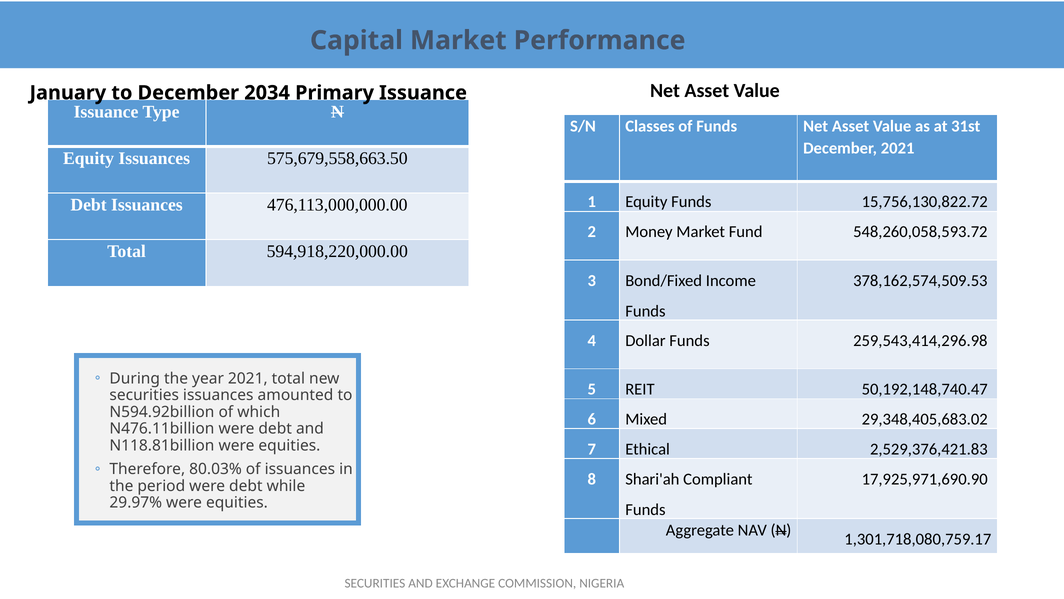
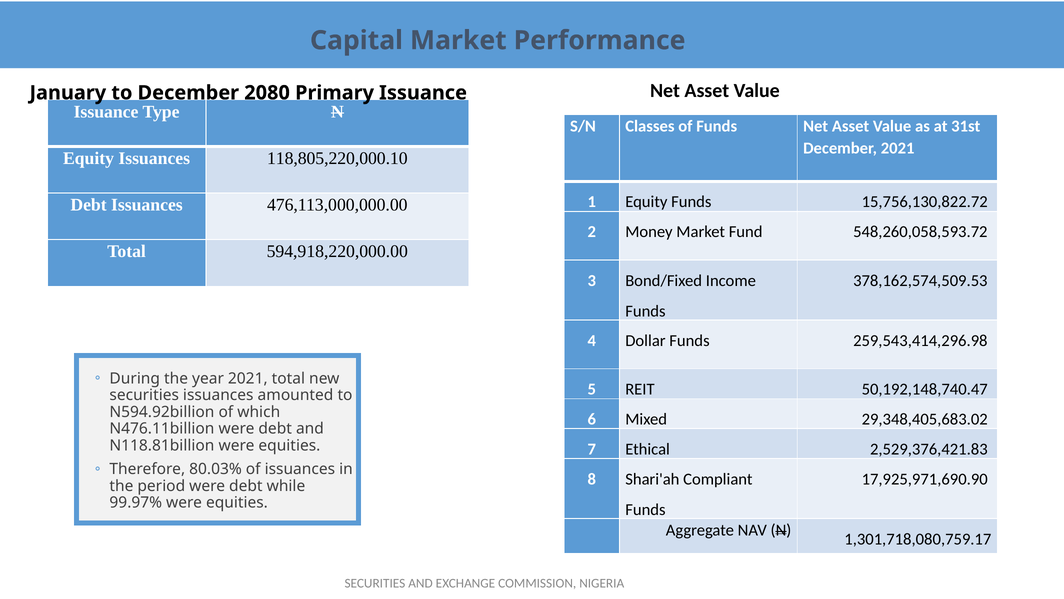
2034: 2034 -> 2080
575,679,558,663.50: 575,679,558,663.50 -> 118,805,220,000.10
29.97%: 29.97% -> 99.97%
